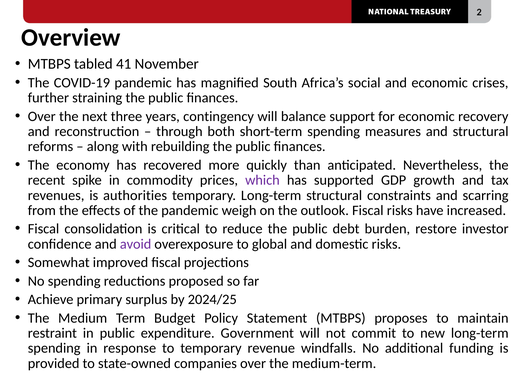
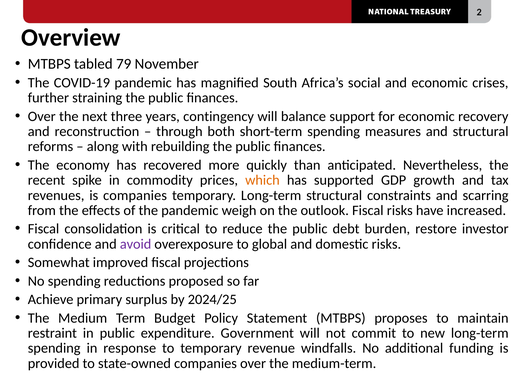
41: 41 -> 79
which colour: purple -> orange
is authorities: authorities -> companies
